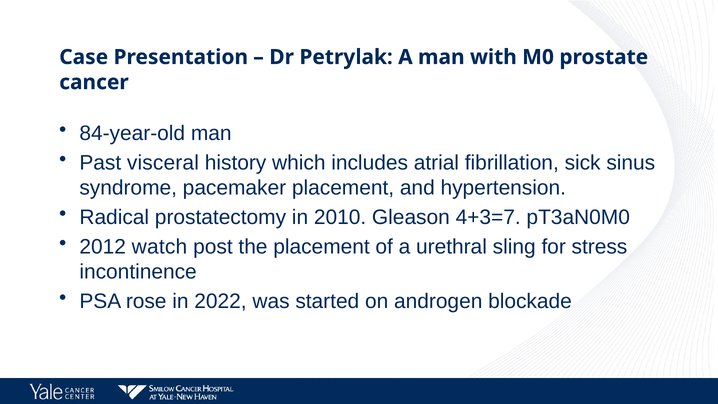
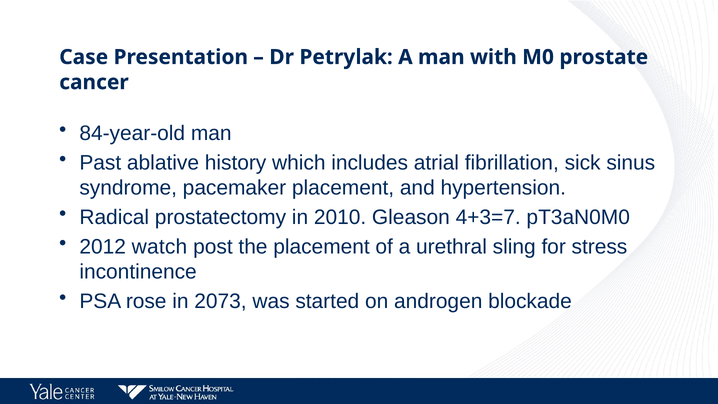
visceral: visceral -> ablative
2022: 2022 -> 2073
